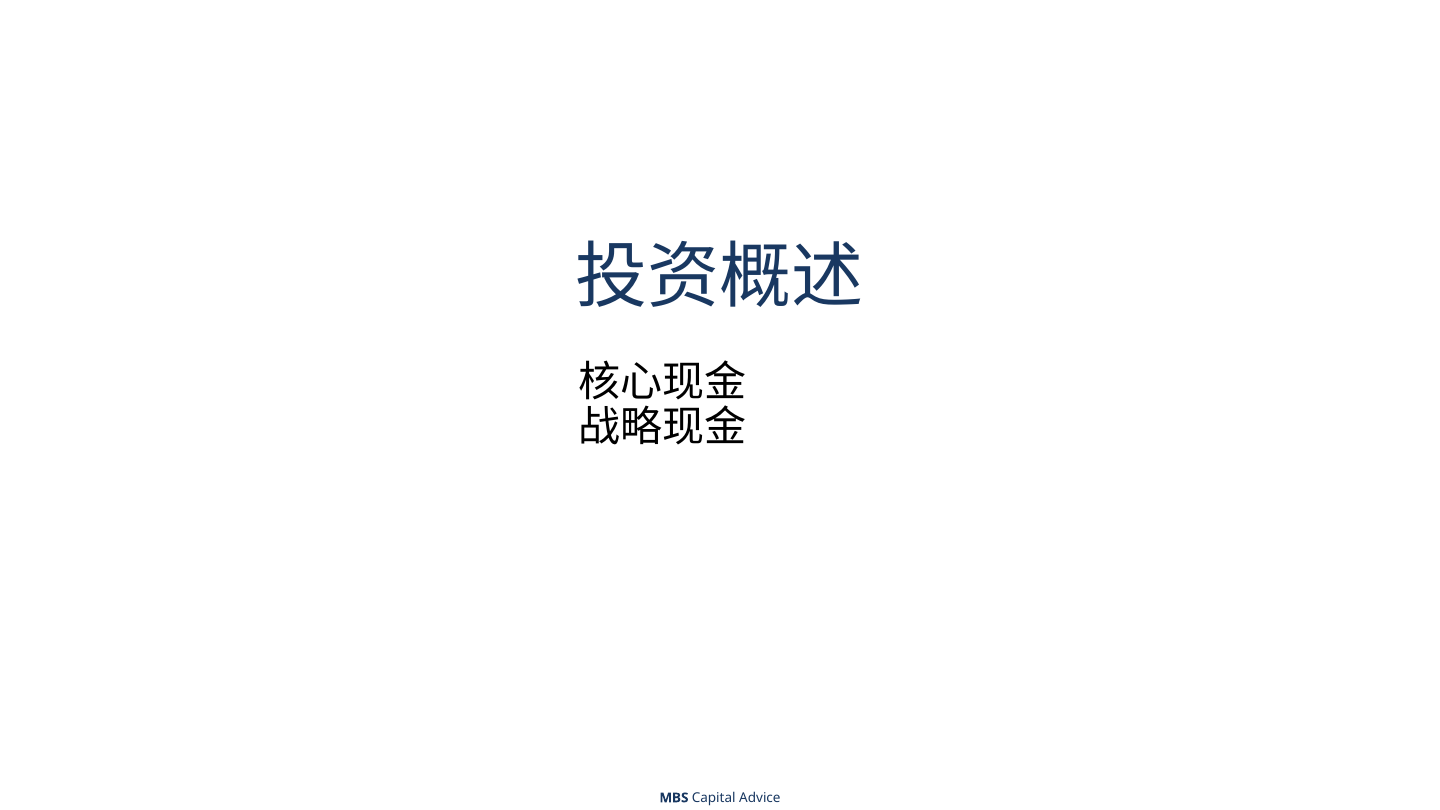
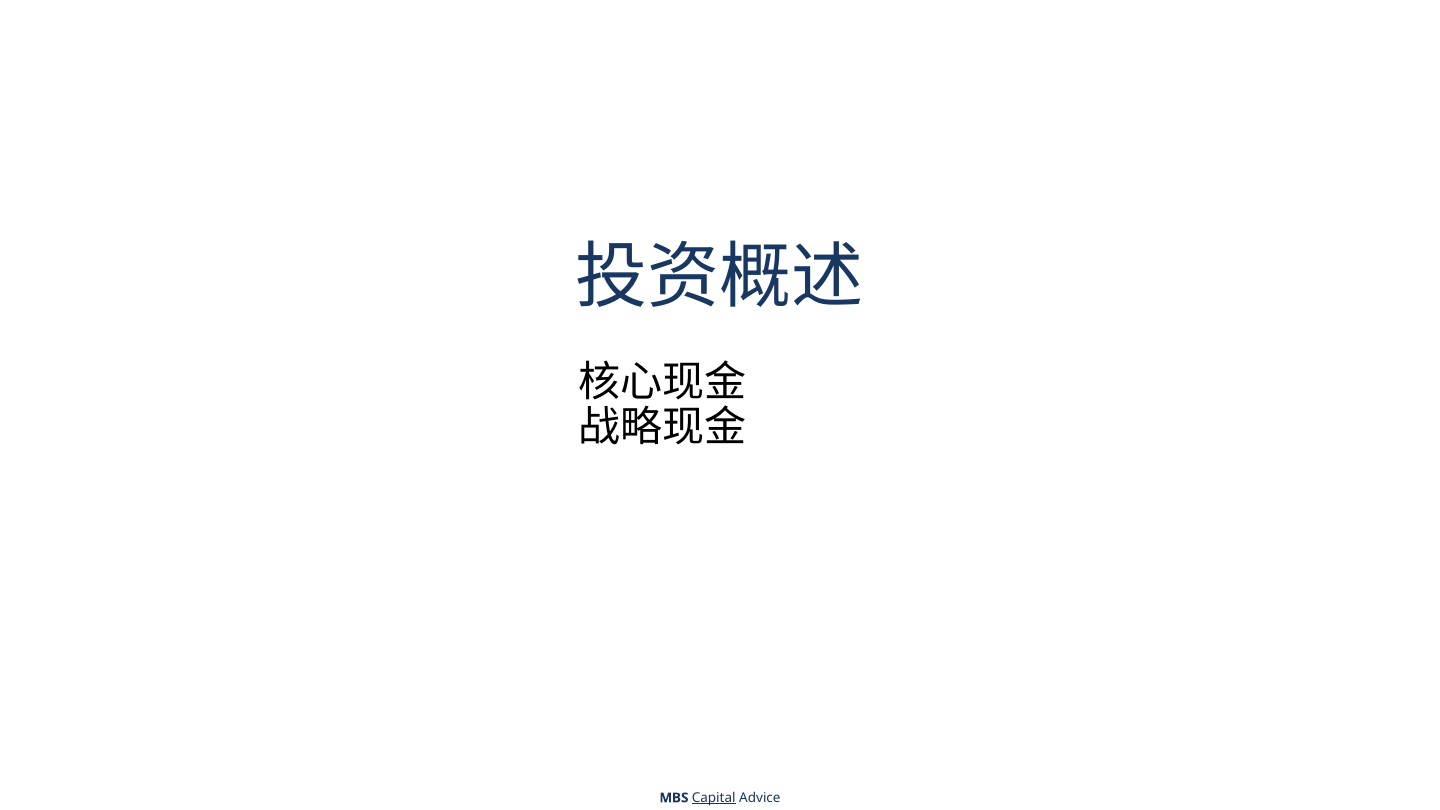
Capital underline: none -> present
